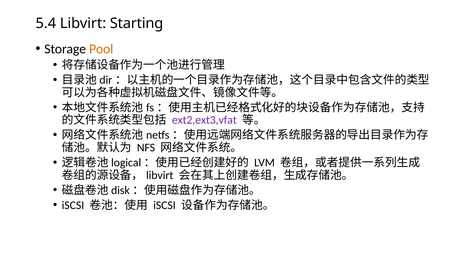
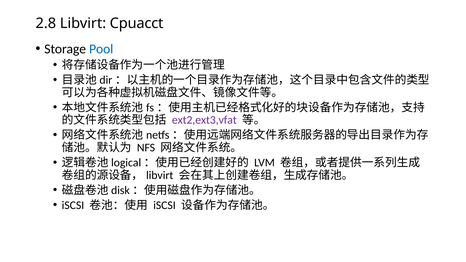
5.4: 5.4 -> 2.8
Starting: Starting -> Cpuacct
Pool colour: orange -> blue
